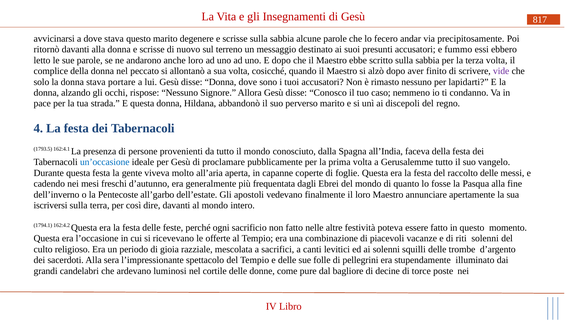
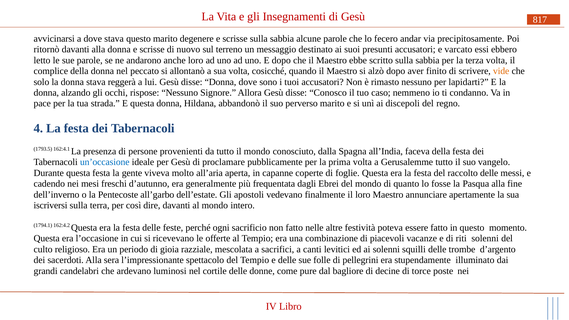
fummo: fummo -> varcato
vide colour: purple -> orange
portare: portare -> reggerà
